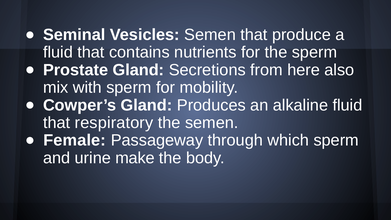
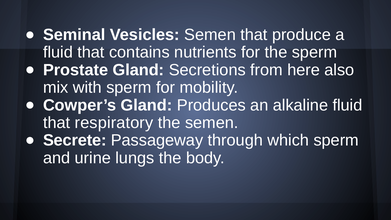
Female: Female -> Secrete
make: make -> lungs
